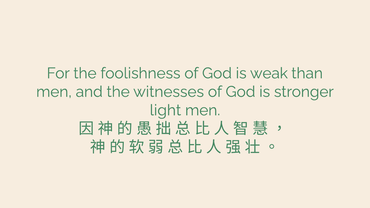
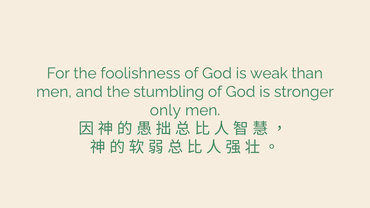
witnesses: witnesses -> stumbling
light: light -> only
